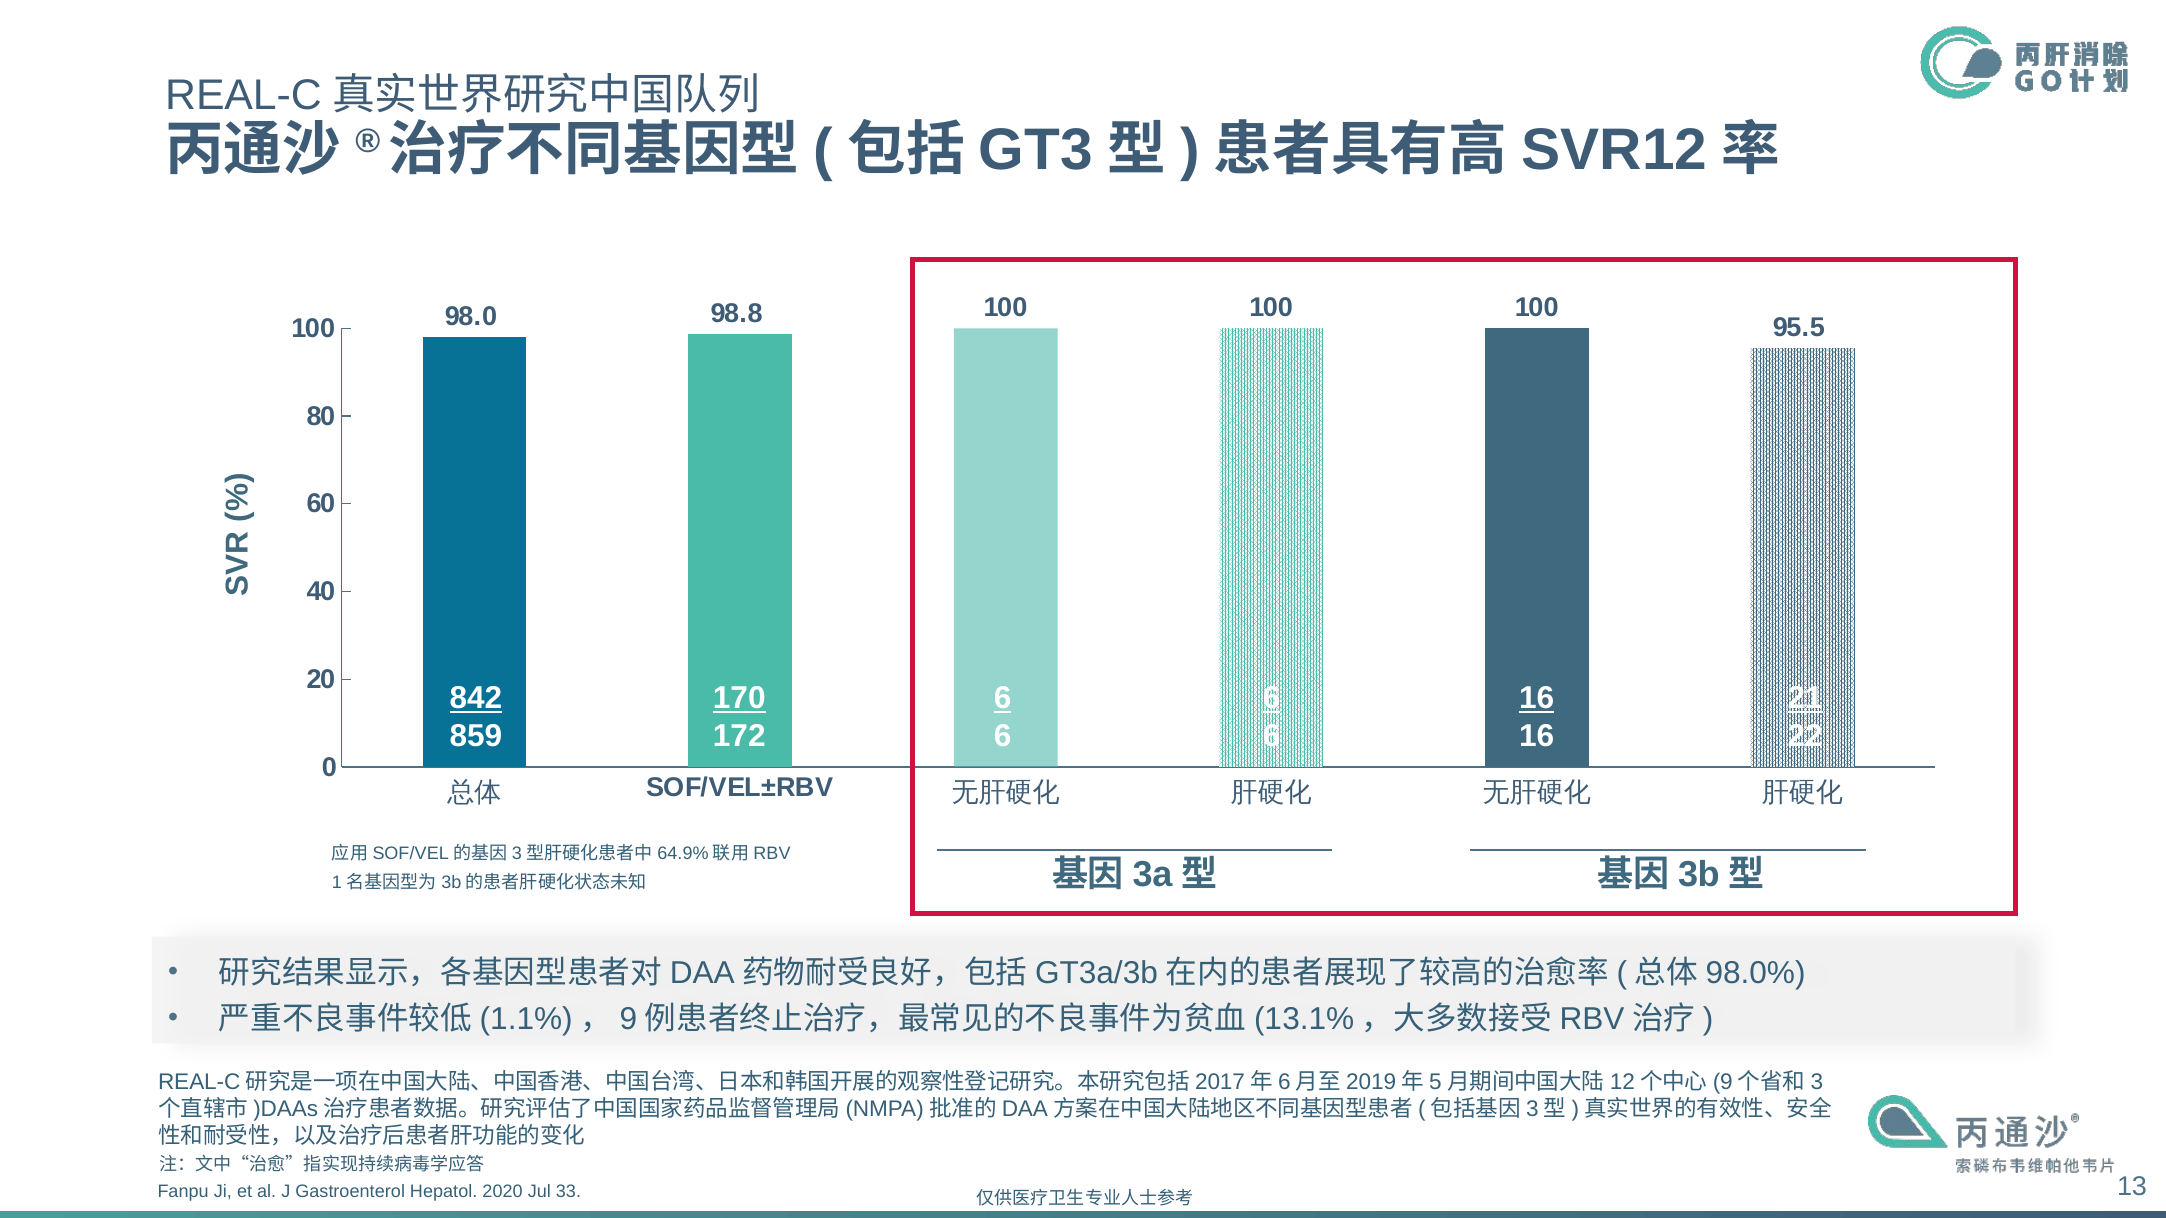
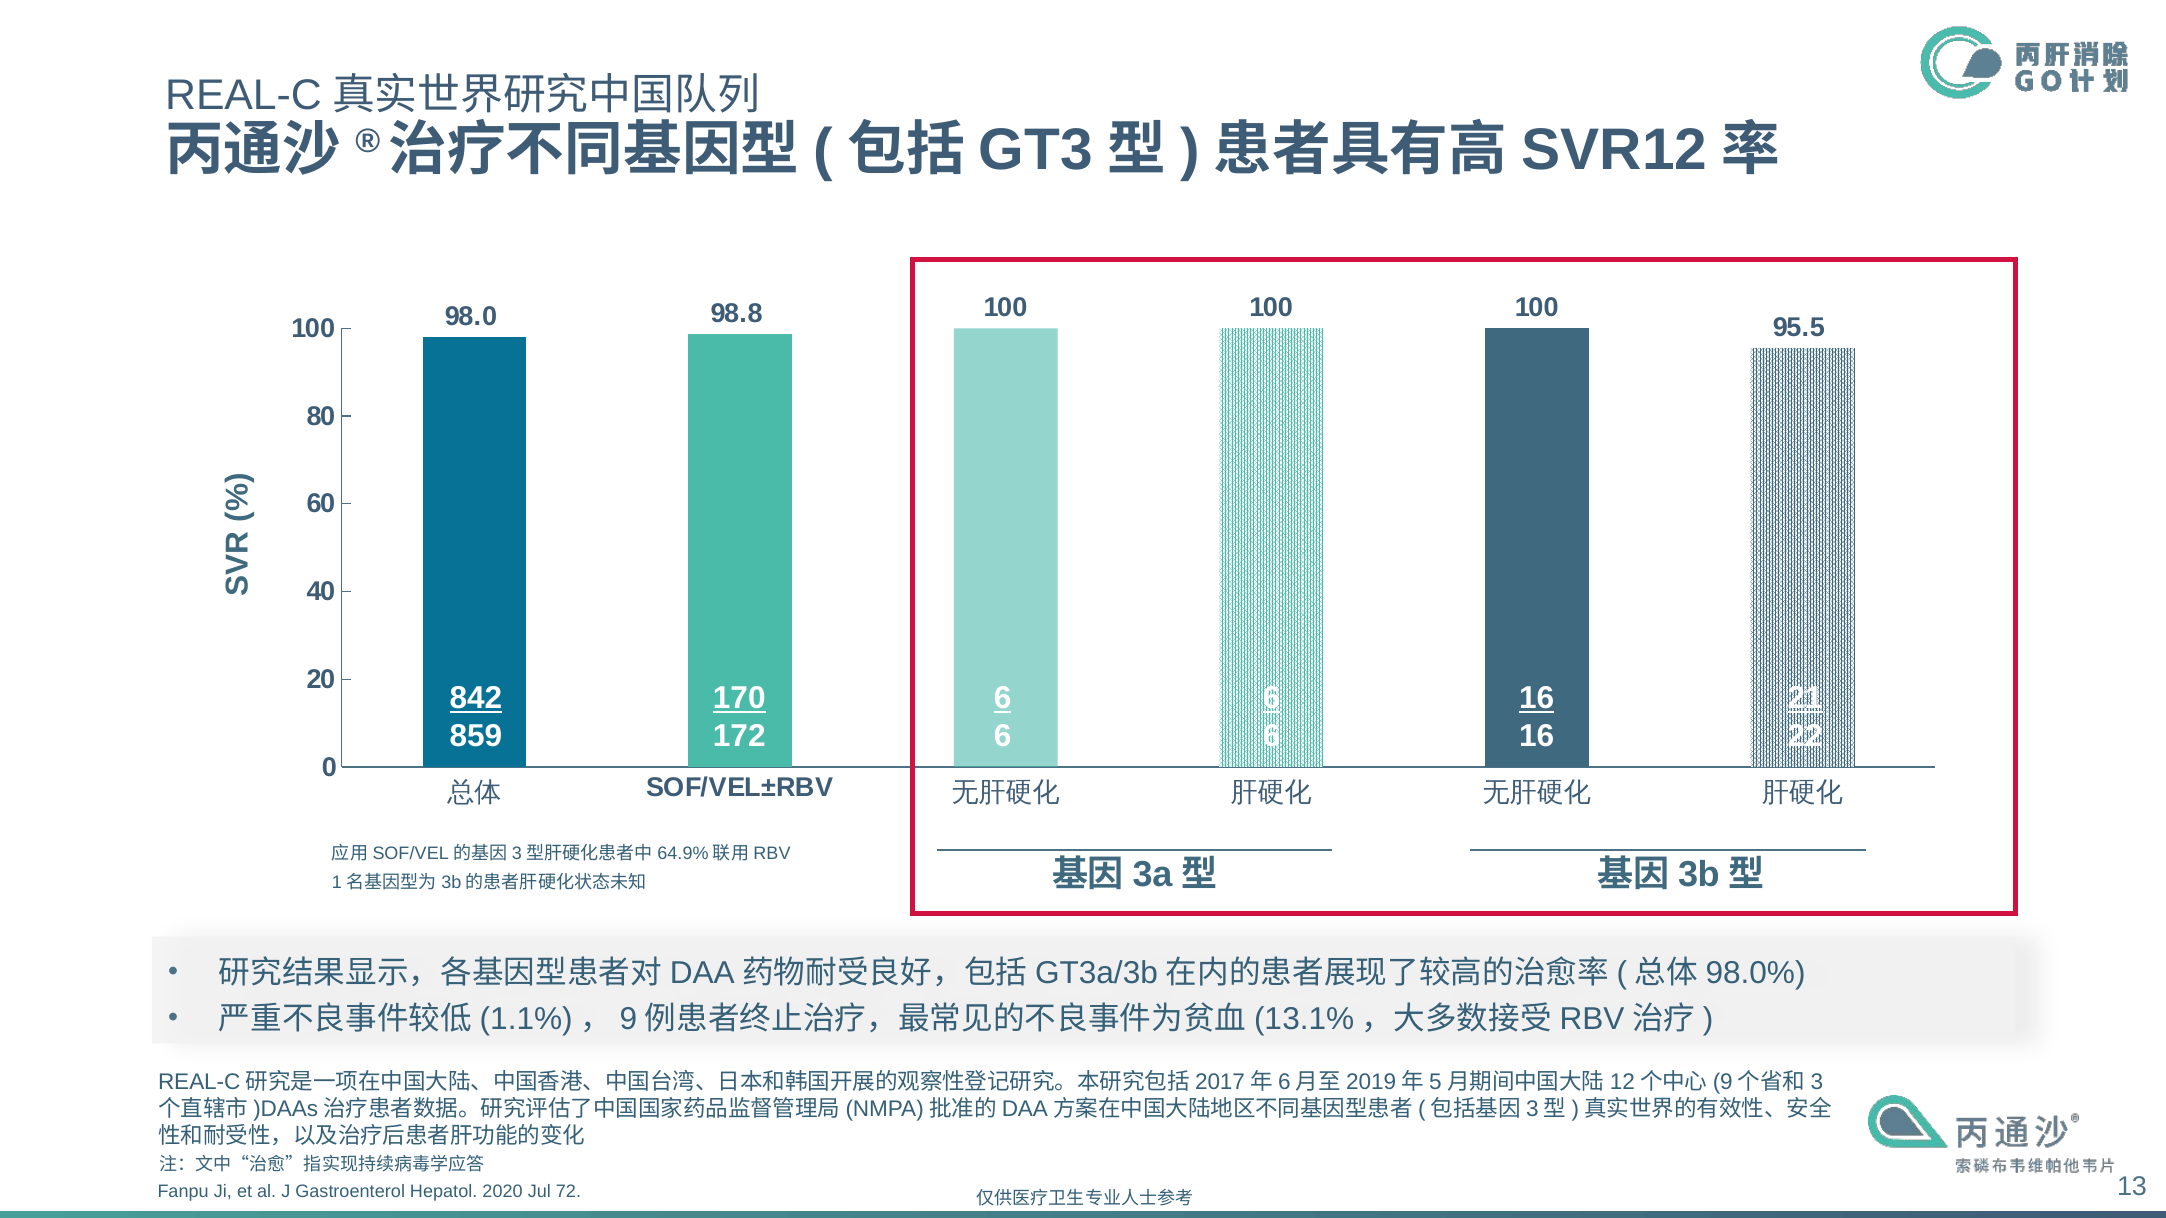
33: 33 -> 72
